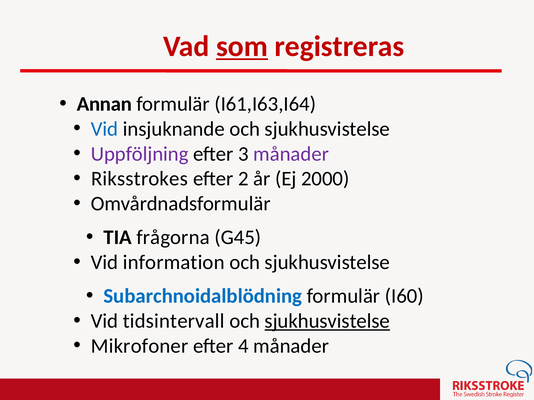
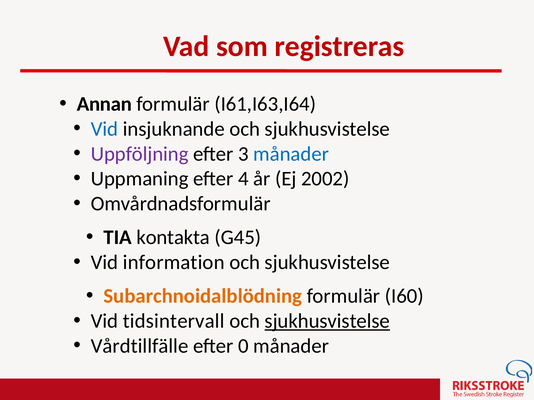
som underline: present -> none
månader at (291, 154) colour: purple -> blue
Riksstrokes: Riksstrokes -> Uppmaning
2: 2 -> 4
2000: 2000 -> 2002
frågorna: frågorna -> kontakta
Subarchnoidalblödning colour: blue -> orange
Mikrofoner: Mikrofoner -> Vårdtillfälle
4: 4 -> 0
